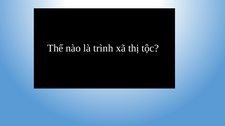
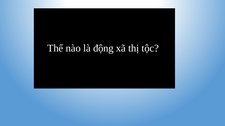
trình: trình -> động
